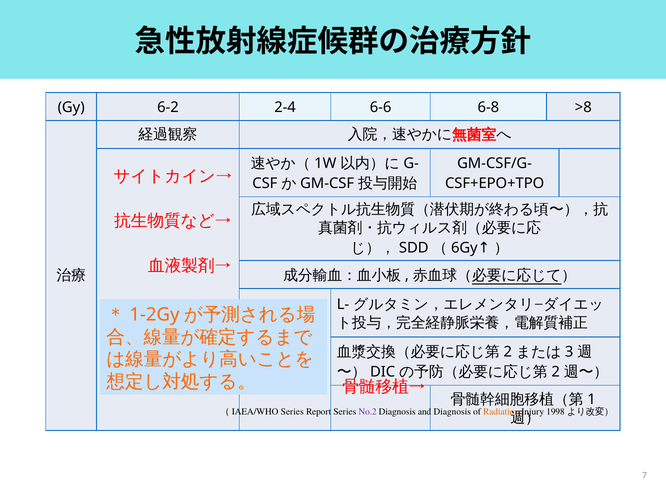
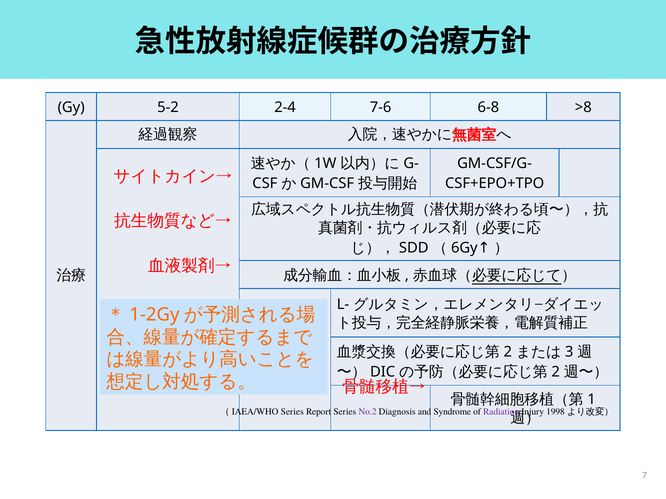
6-2: 6-2 -> 5-2
6-6: 6-6 -> 7-6
and Diagnosis: Diagnosis -> Syndrome
Radiation colour: orange -> purple
